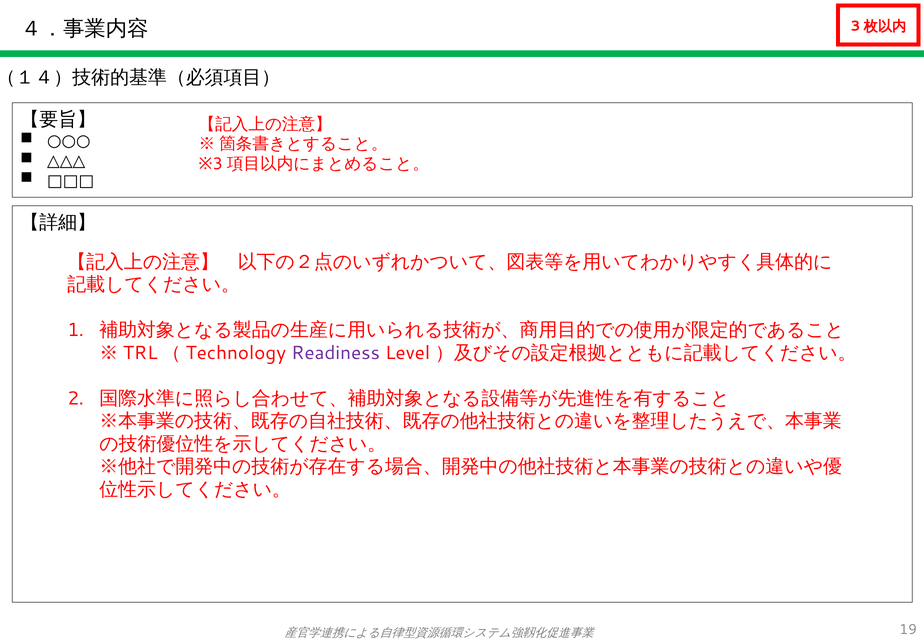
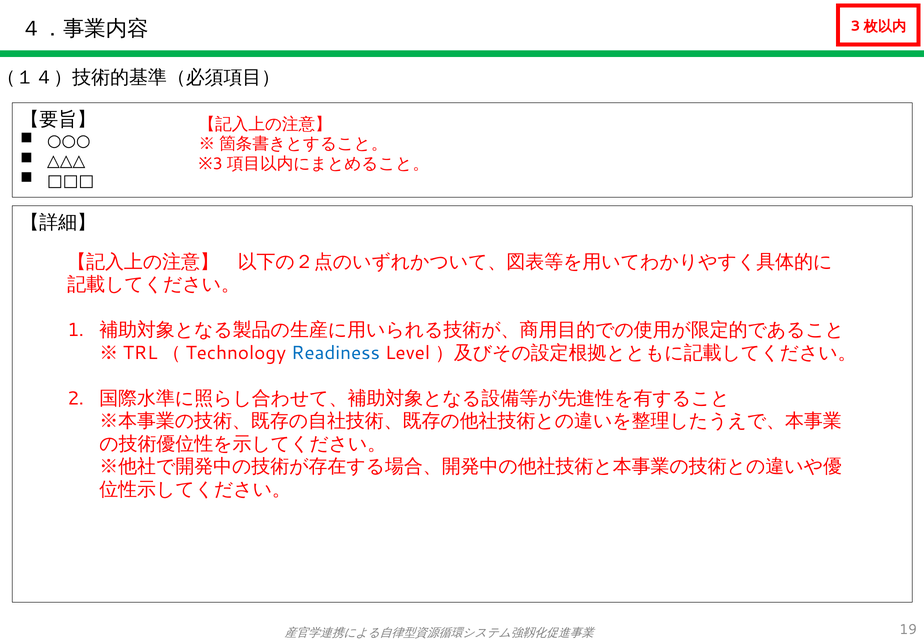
Readiness colour: purple -> blue
